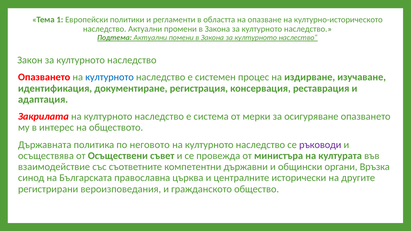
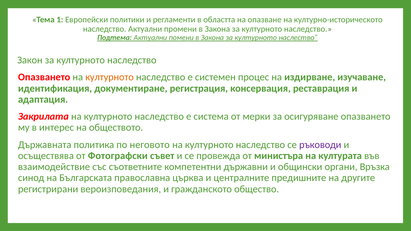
културното at (110, 77) colour: blue -> orange
Осъществени: Осъществени -> Фотографски
исторически: исторически -> предишните
